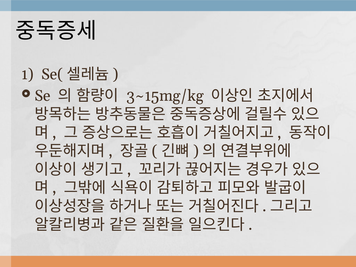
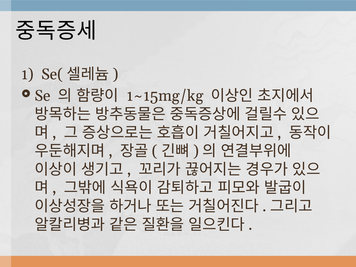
3~15mg/kg: 3~15mg/kg -> 1~15mg/kg
